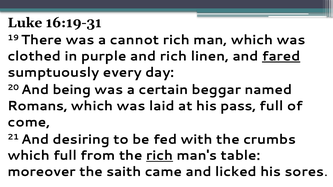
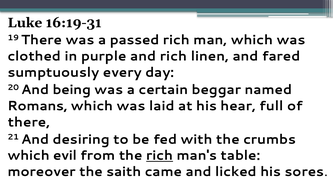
cannot: cannot -> passed
fared underline: present -> none
pass: pass -> hear
come at (29, 122): come -> there
which full: full -> evil
